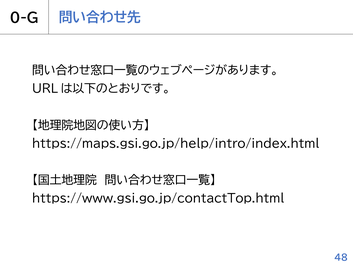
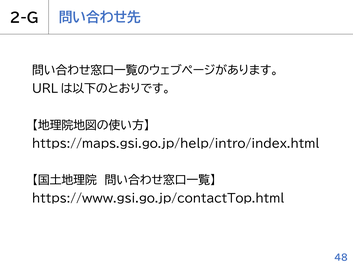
0-G: 0-G -> 2-G
